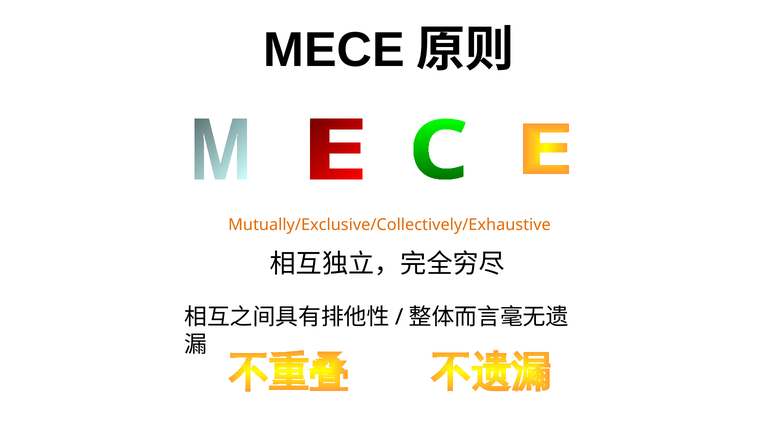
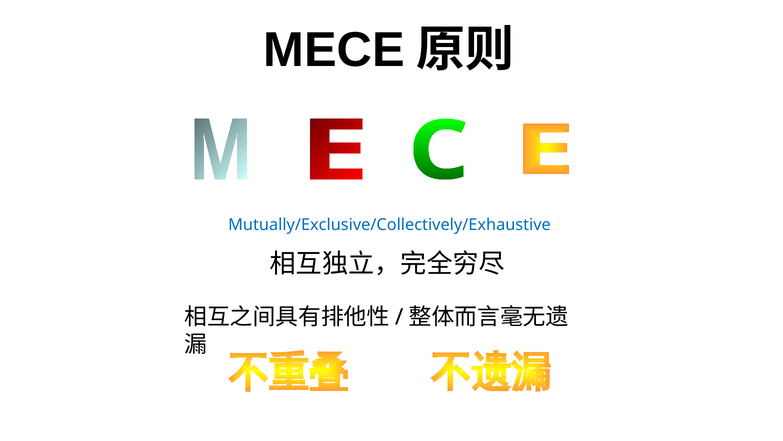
Mutually/Exclusive/Collectively/Exhaustive colour: orange -> blue
